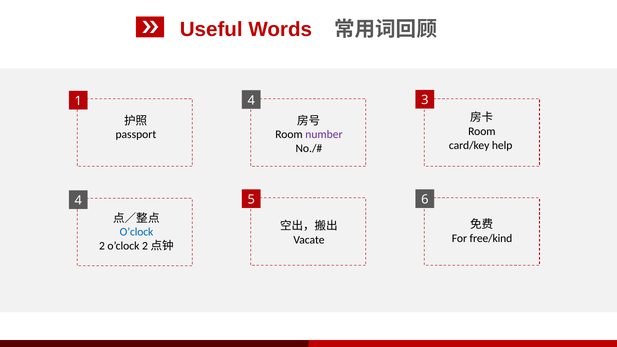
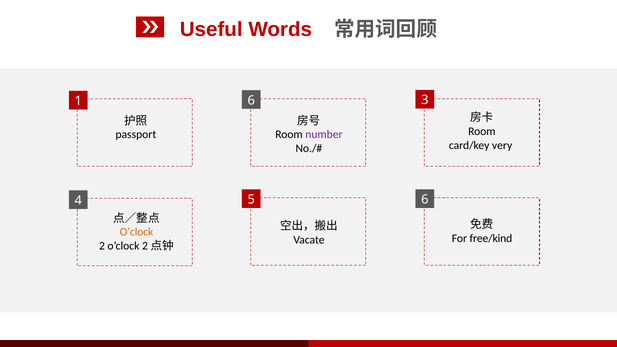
1 4: 4 -> 6
help: help -> very
O’clock at (137, 232) colour: blue -> orange
